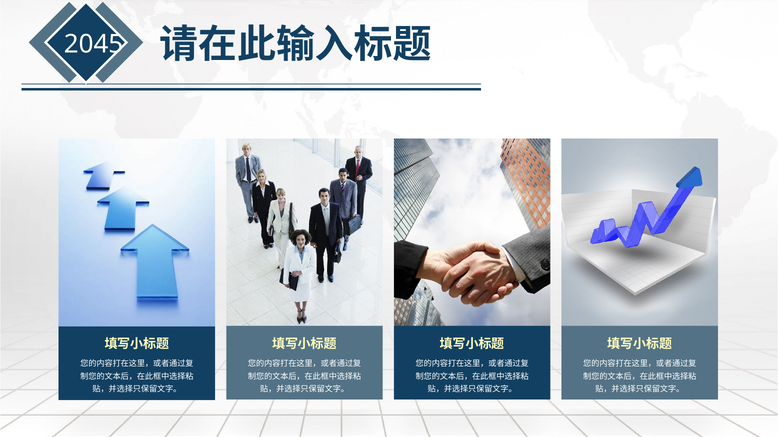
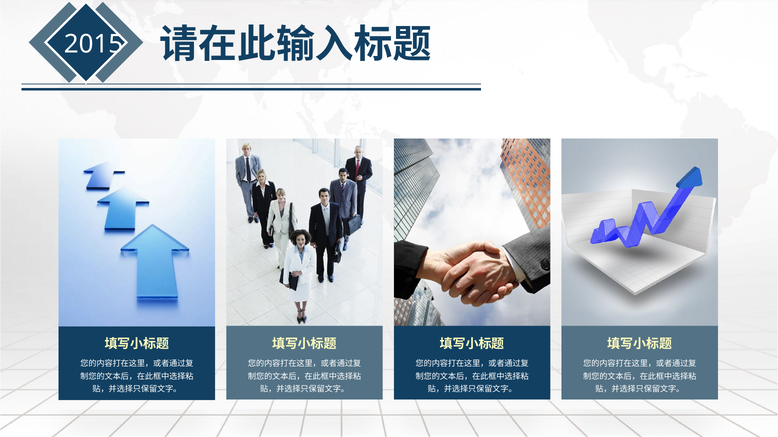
2045: 2045 -> 2015
